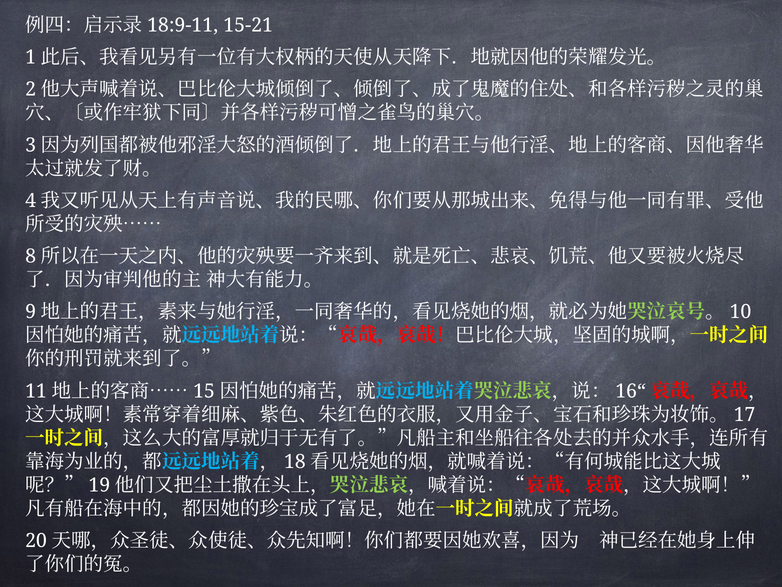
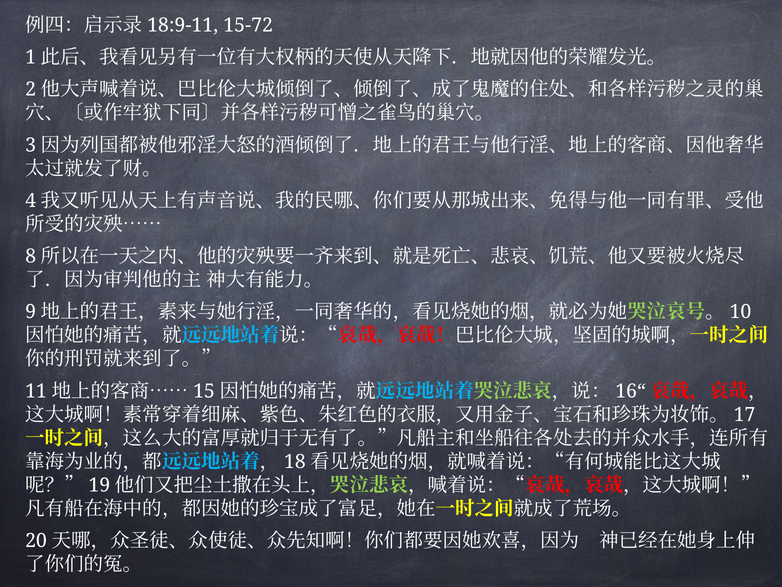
15-21: 15-21 -> 15-72
